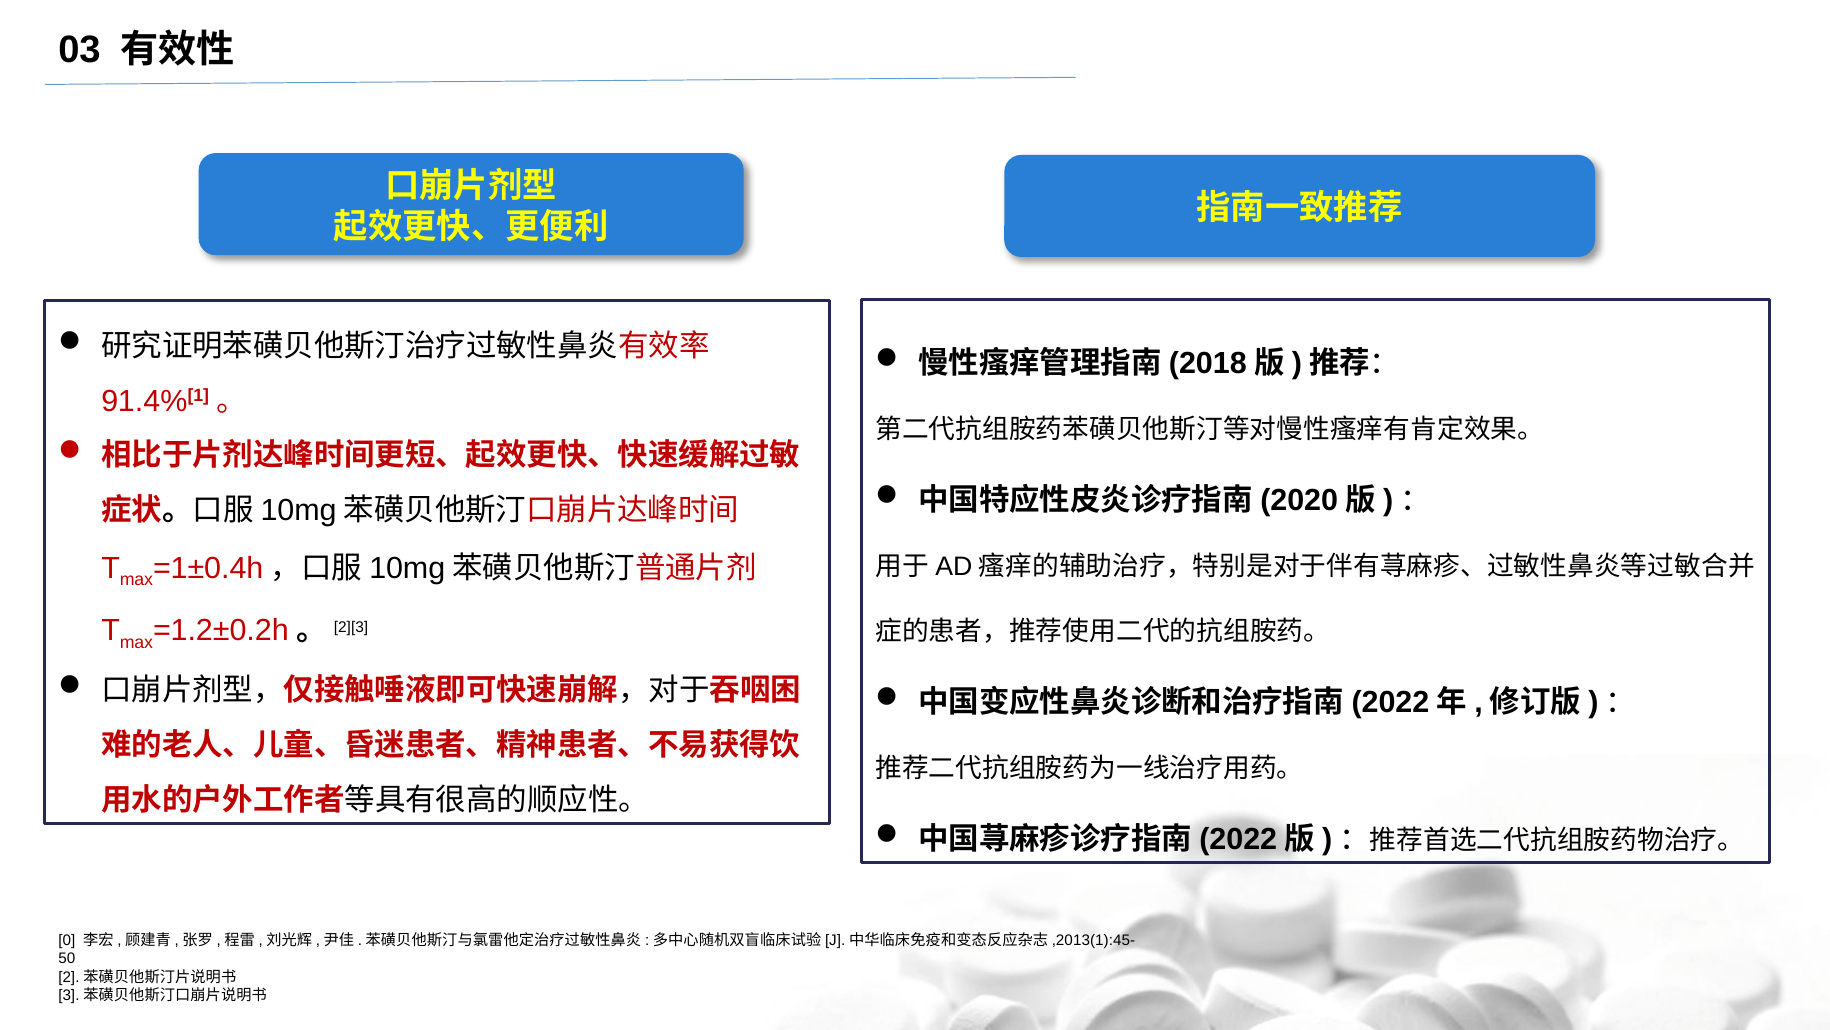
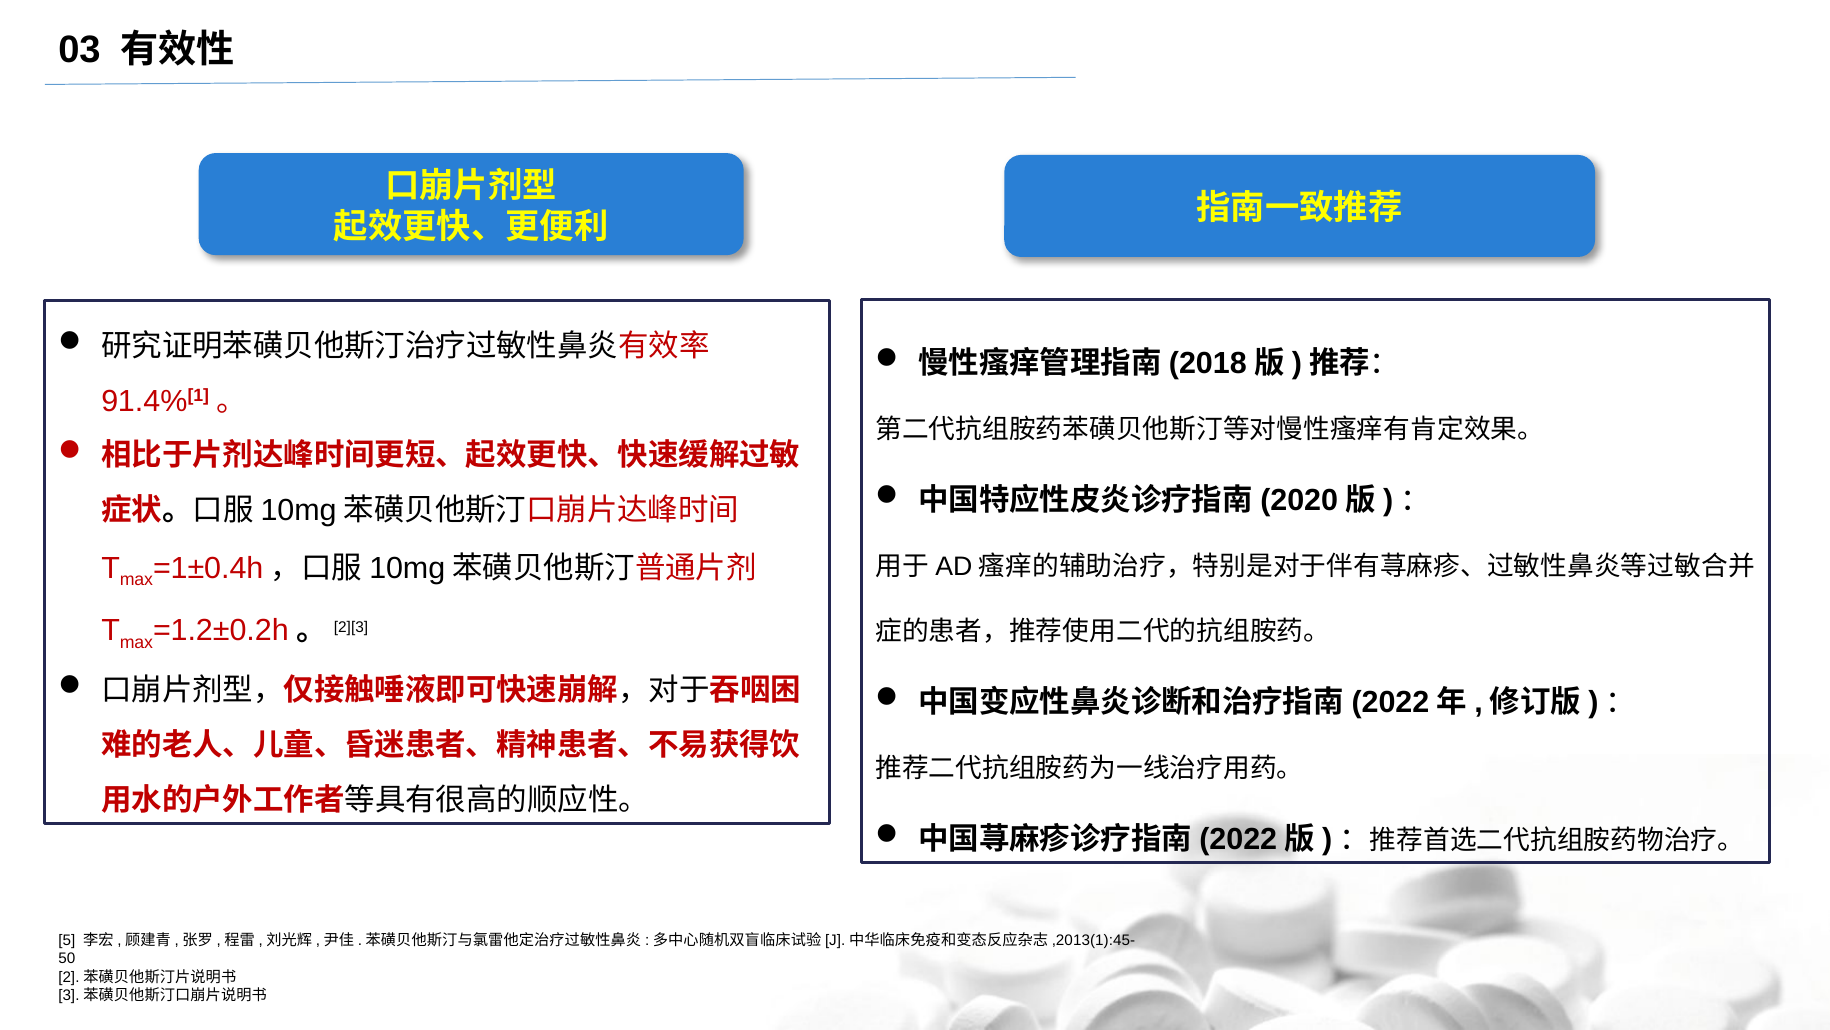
0: 0 -> 5
